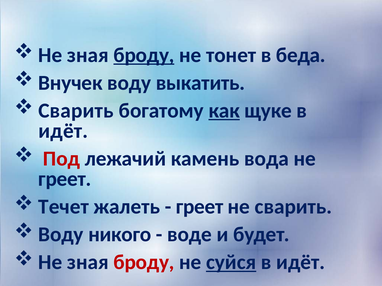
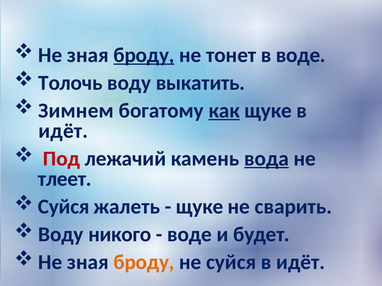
в беда: беда -> воде
Внучек: Внучек -> Толочь
Сварить at (76, 111): Сварить -> Зимнем
вода underline: none -> present
греет at (65, 179): греет -> тлеет
Течет at (64, 207): Течет -> Суйся
греет at (200, 207): греет -> щуке
броду at (144, 263) colour: red -> orange
суйся at (231, 263) underline: present -> none
